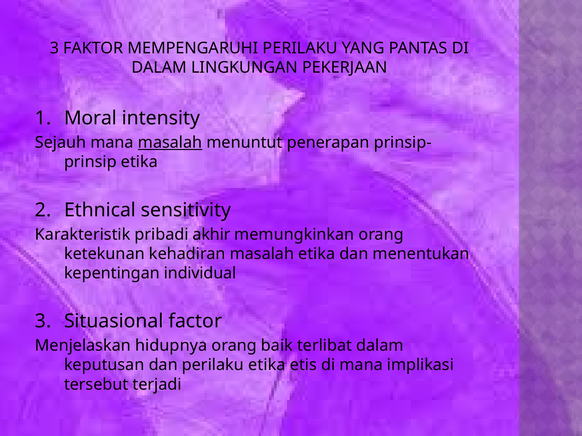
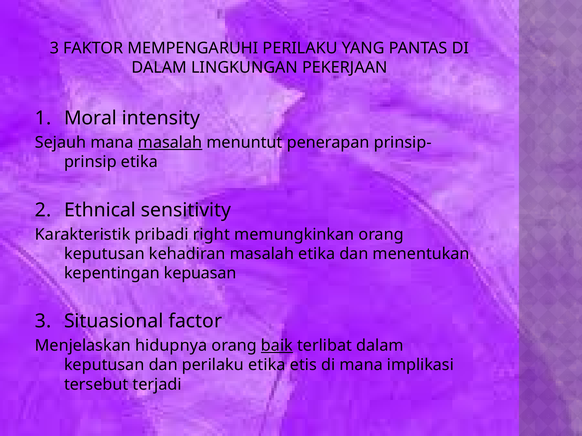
akhir: akhir -> right
ketekunan at (104, 254): ketekunan -> keputusan
individual: individual -> kepuasan
baik underline: none -> present
